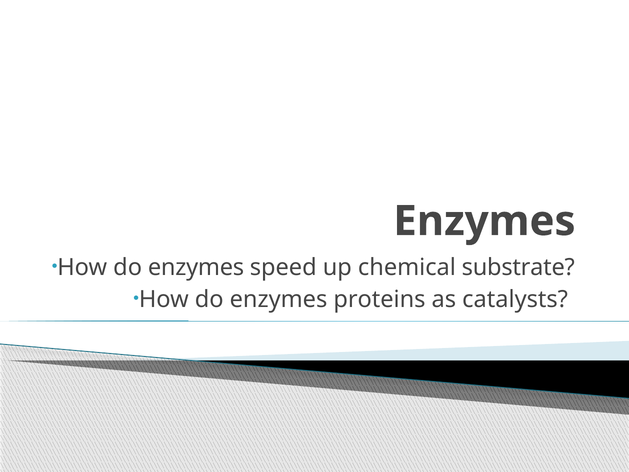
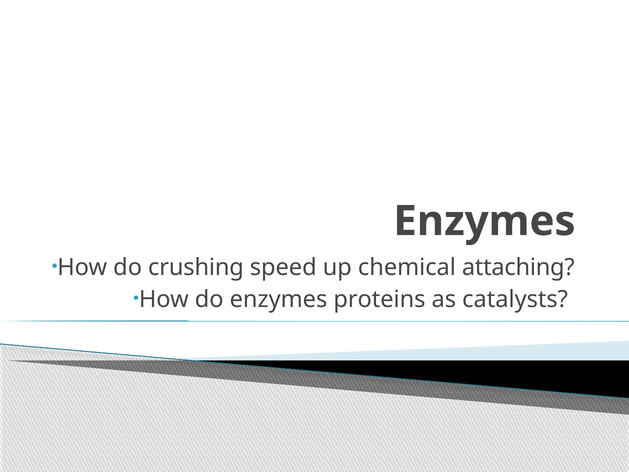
enzymes at (196, 267): enzymes -> crushing
substrate: substrate -> attaching
